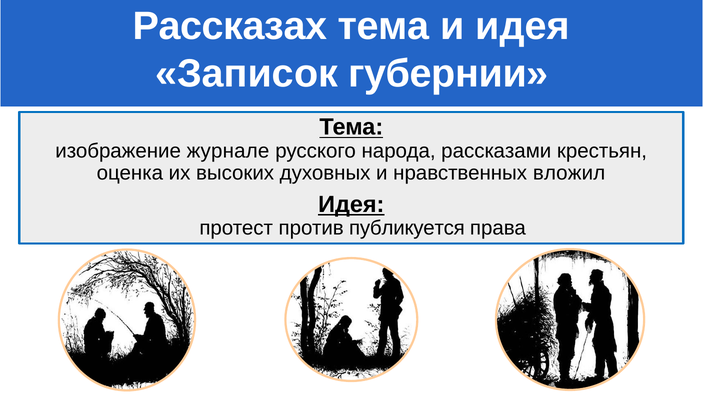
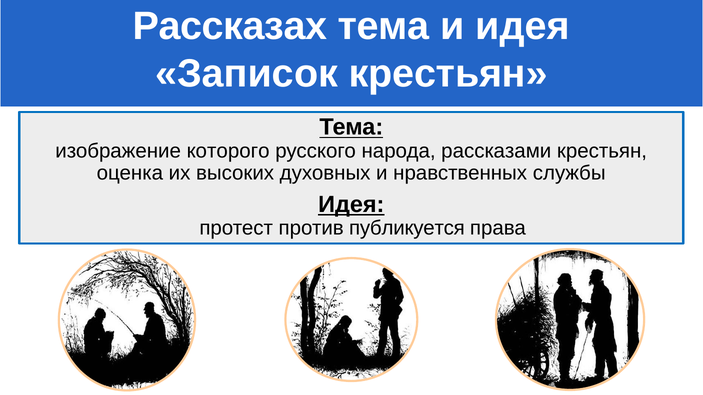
Записок губернии: губернии -> крестьян
журнале: журнале -> которого
вложил: вложил -> службы
